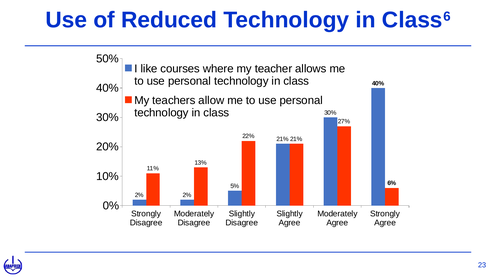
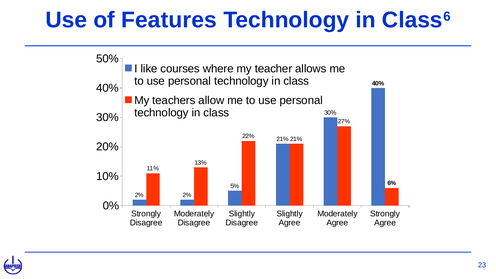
Reduced: Reduced -> Features
